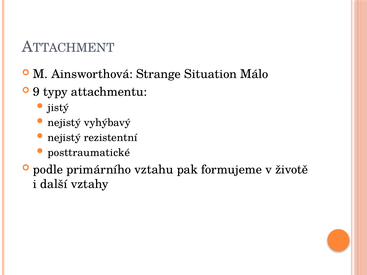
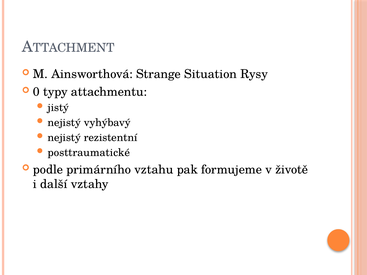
Málo: Málo -> Rysy
9: 9 -> 0
